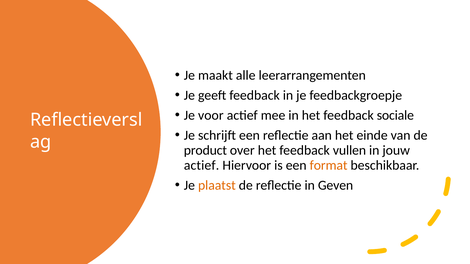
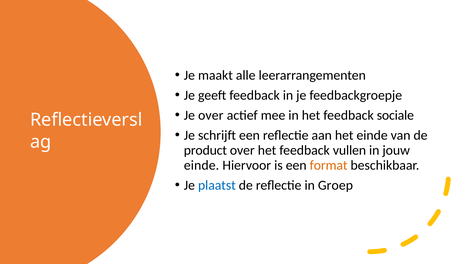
Je voor: voor -> over
actief at (202, 165): actief -> einde
plaatst colour: orange -> blue
Geven: Geven -> Groep
